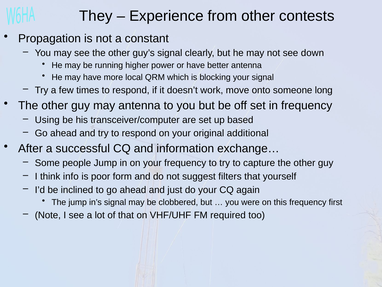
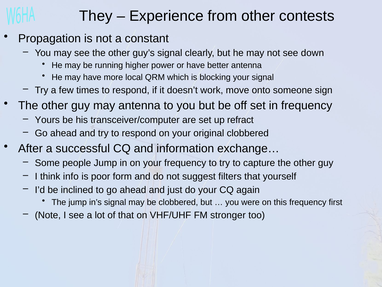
long: long -> sign
Using: Using -> Yours
based: based -> refract
original additional: additional -> clobbered
required: required -> stronger
